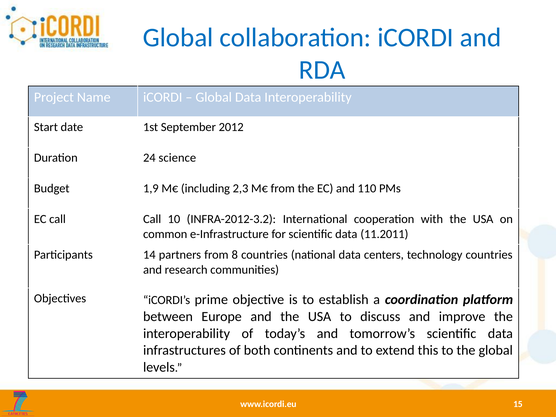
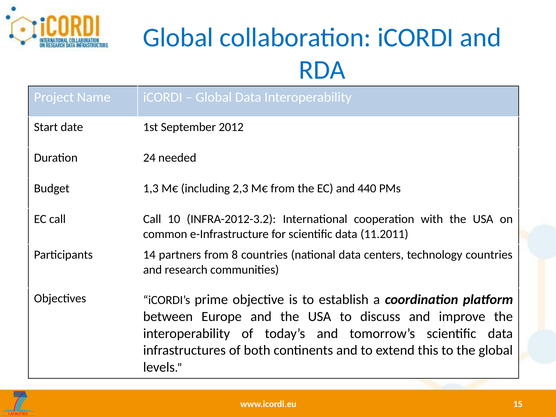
science: science -> needed
1,9: 1,9 -> 1,3
110: 110 -> 440
